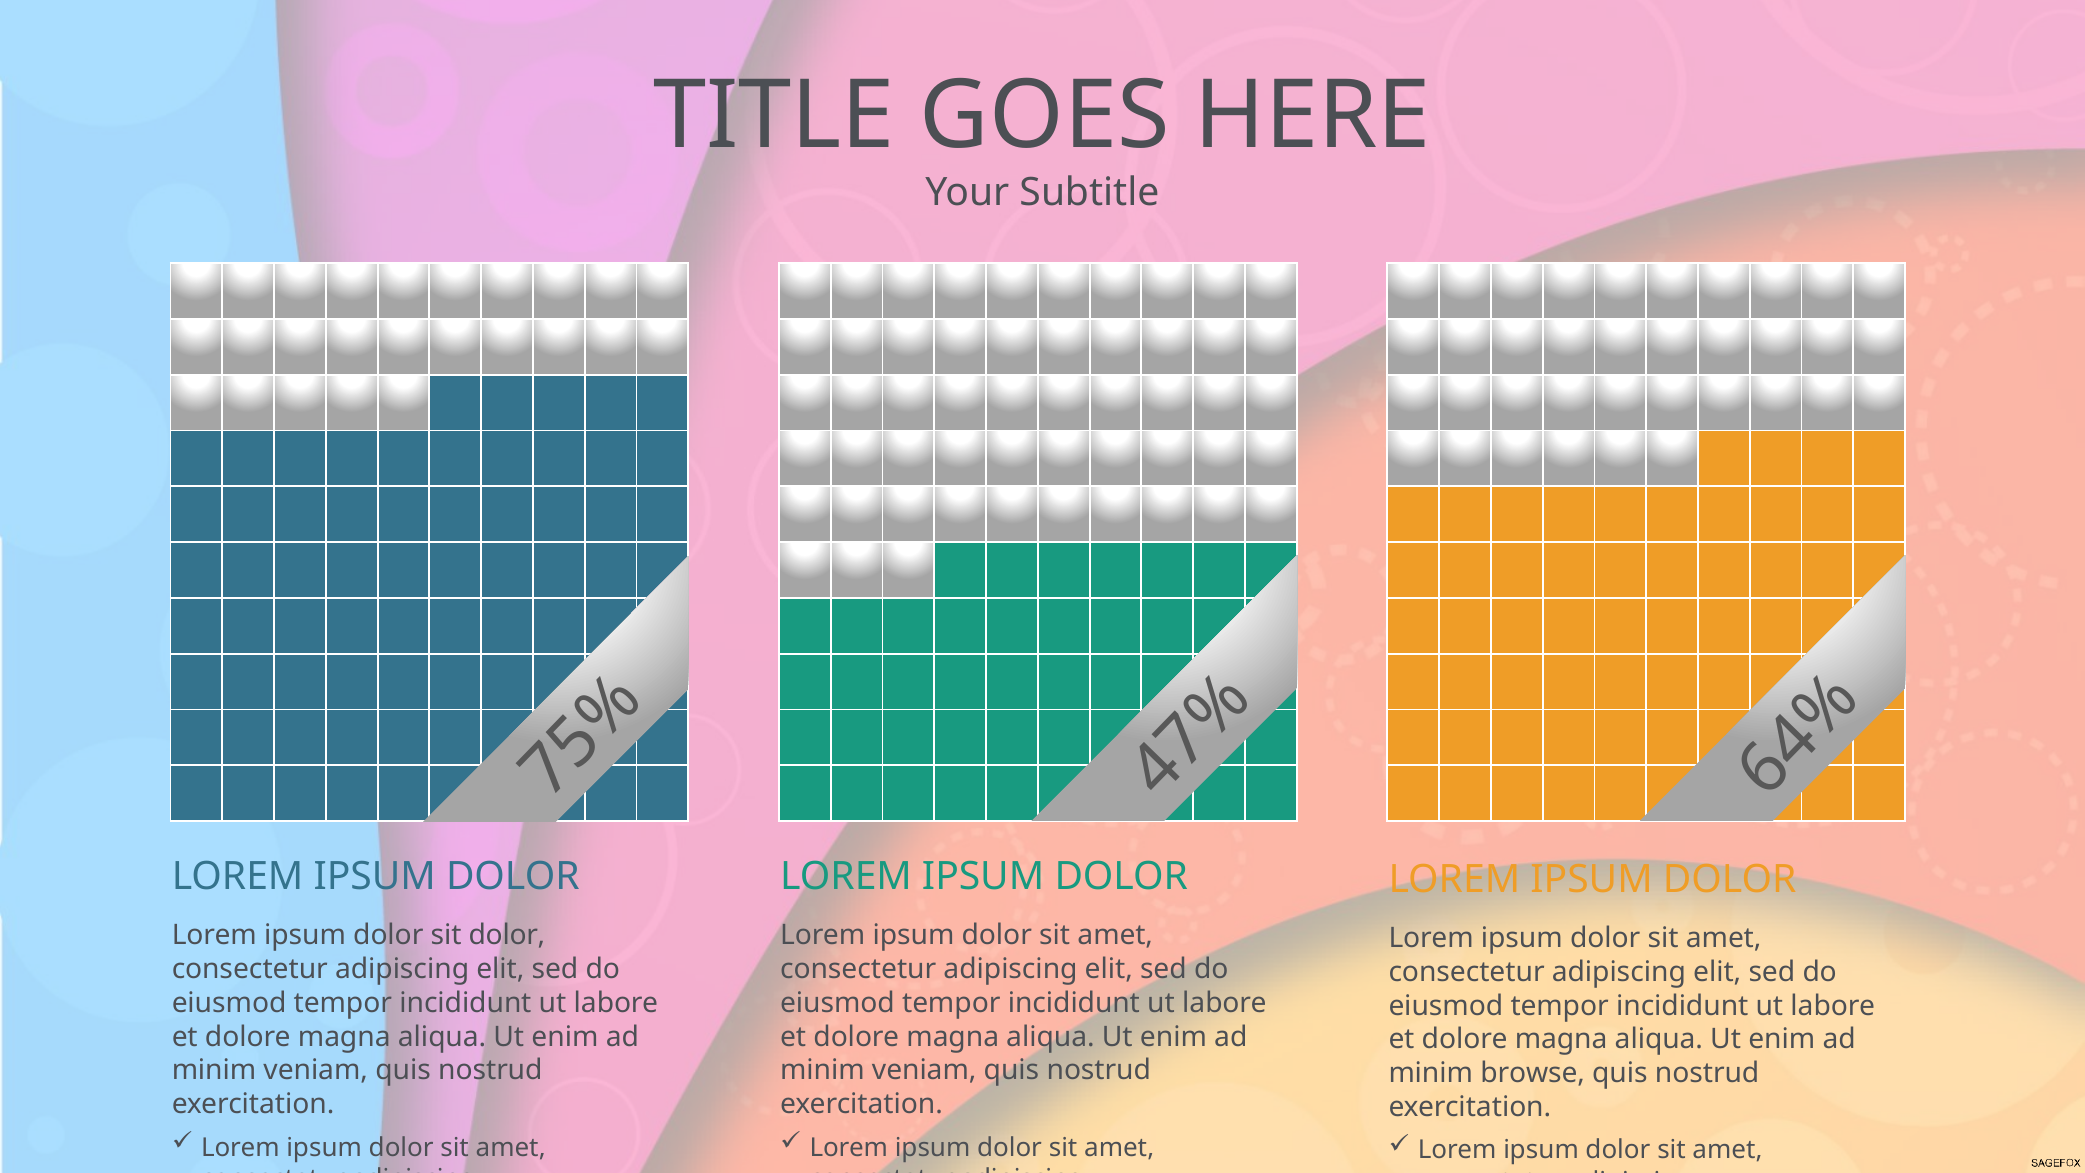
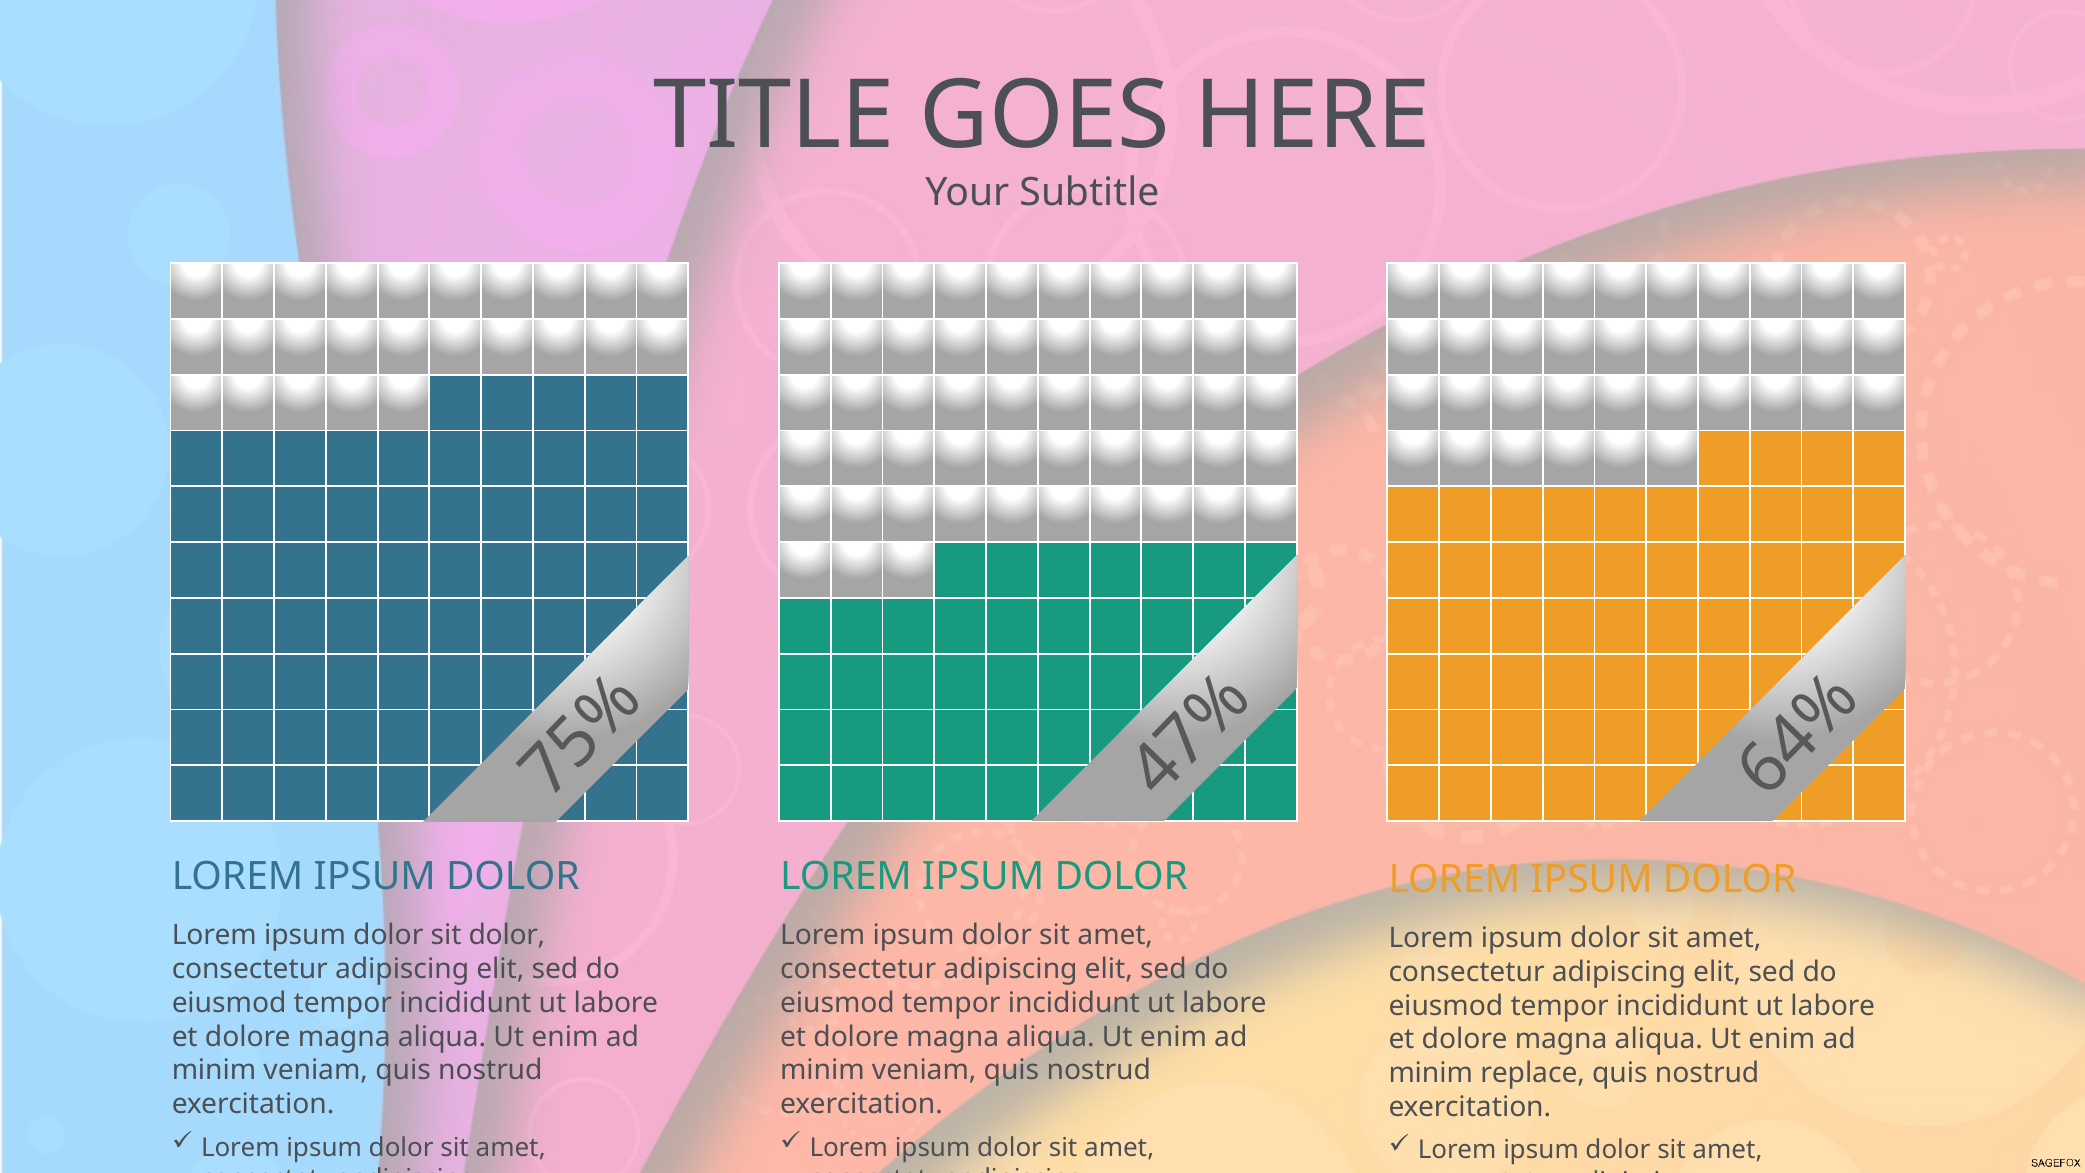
browse: browse -> replace
